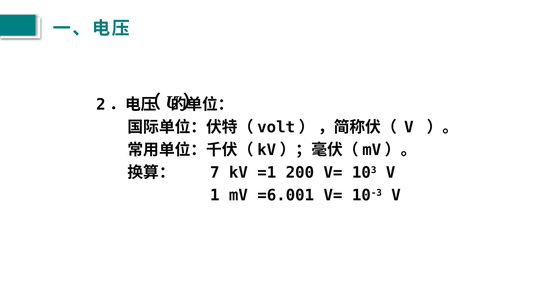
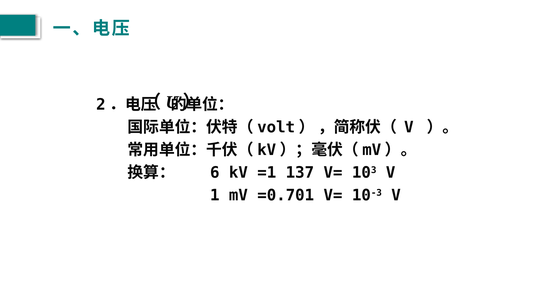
7: 7 -> 6
200: 200 -> 137
=6.001: =6.001 -> =0.701
